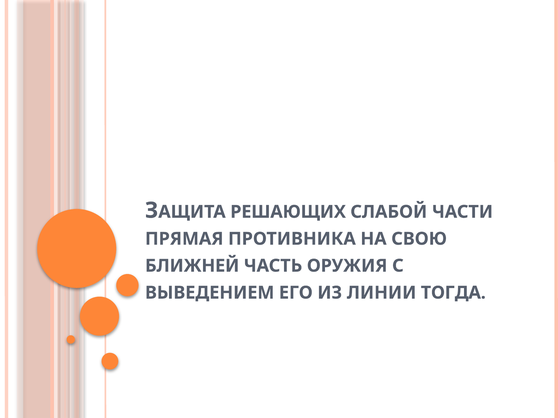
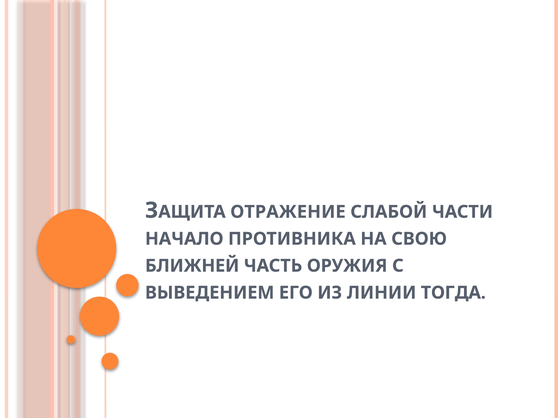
РЕШАЮЩИХ: РЕШАЮЩИХ -> ОТРАЖЕНИЕ
ПРЯМАЯ: ПРЯМАЯ -> НАЧАЛО
